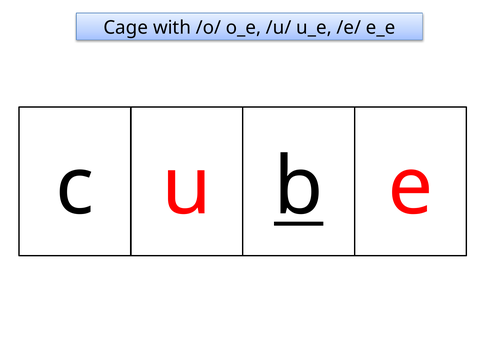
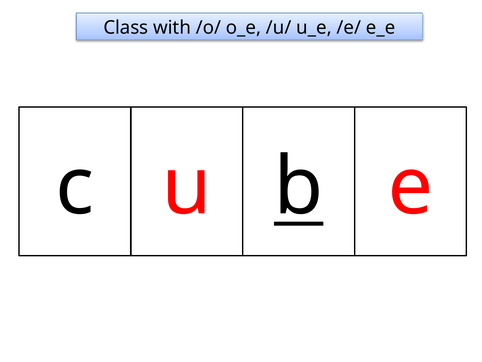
Cage: Cage -> Class
